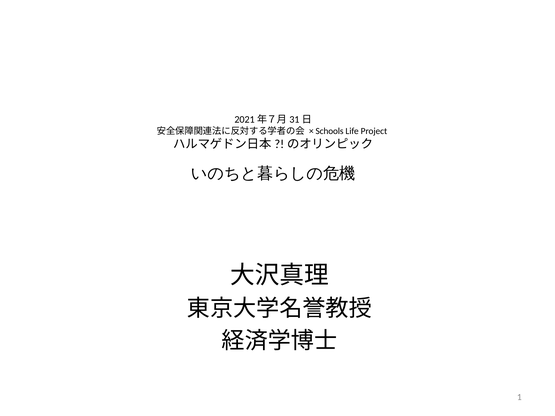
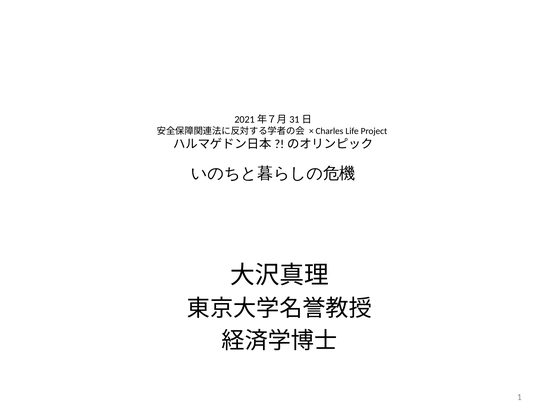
Schools: Schools -> Charles
